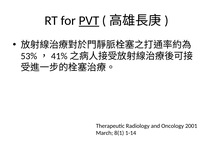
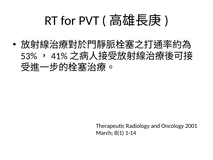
PVT underline: present -> none
